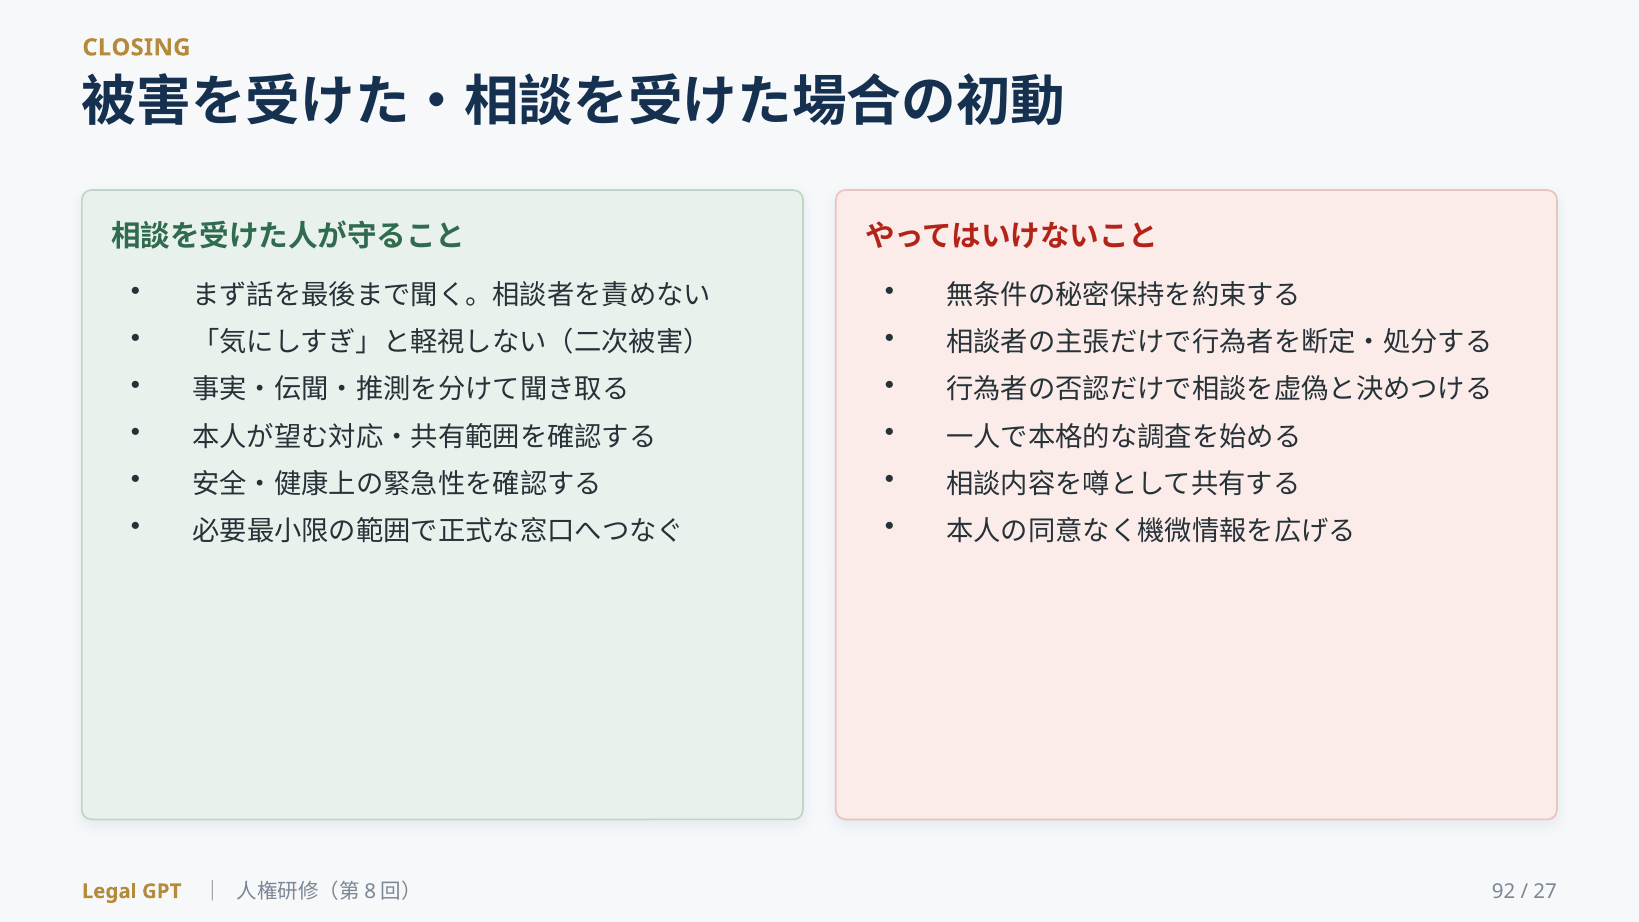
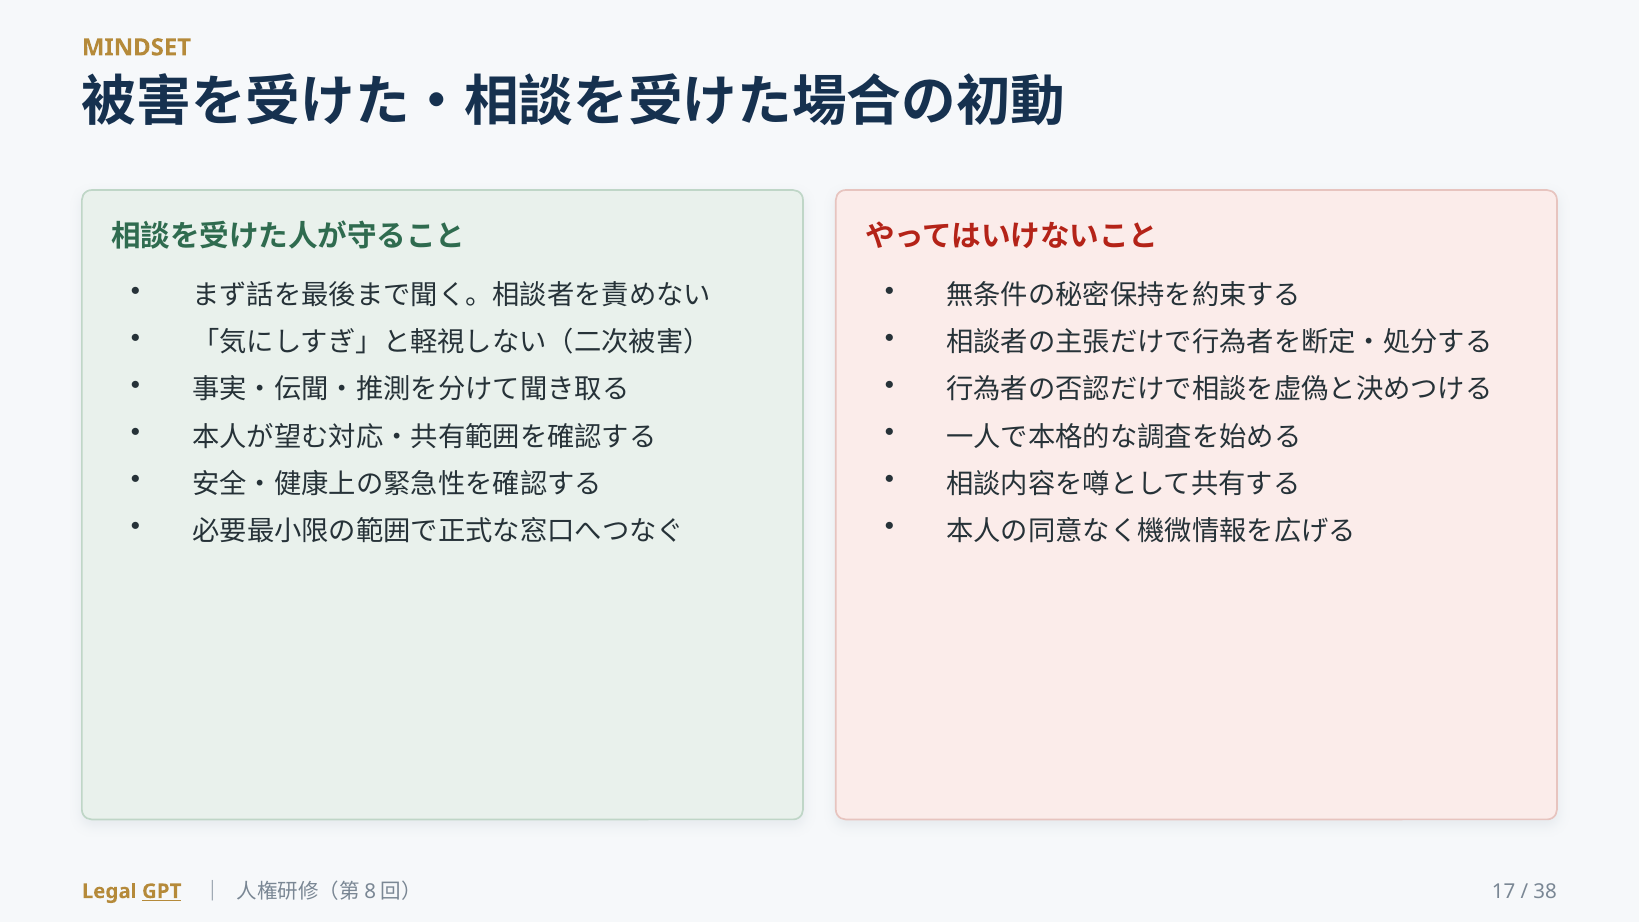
CLOSING: CLOSING -> MINDSET
GPT underline: none -> present
92: 92 -> 17
27: 27 -> 38
